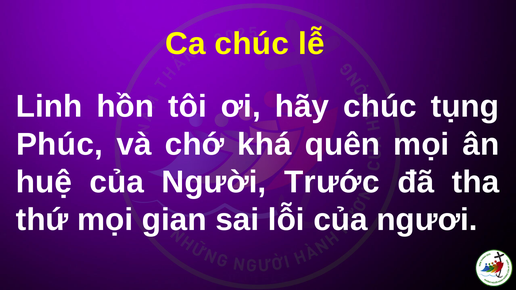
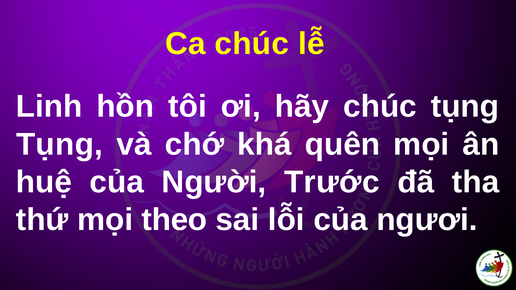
Phúc at (59, 144): Phúc -> Tụng
gian: gian -> theo
